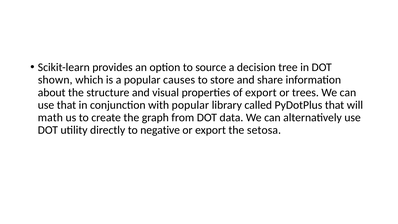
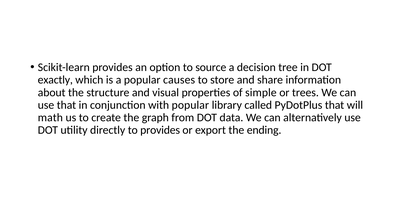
shown: shown -> exactly
of export: export -> simple
to negative: negative -> provides
setosa: setosa -> ending
